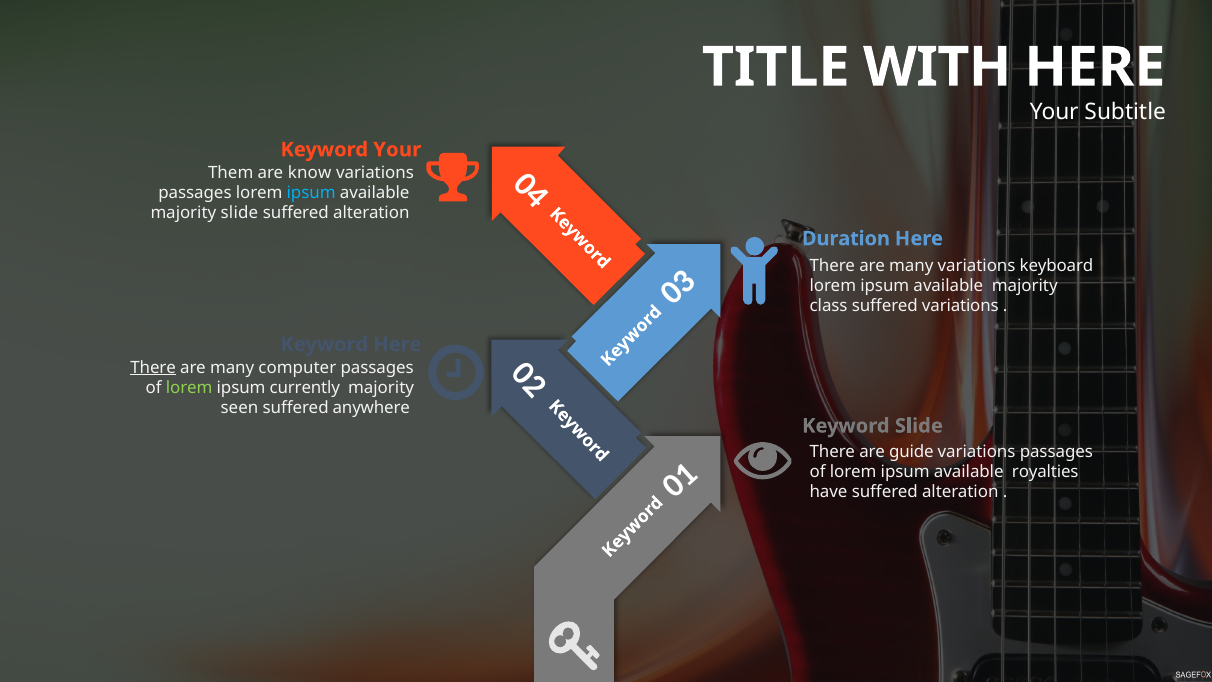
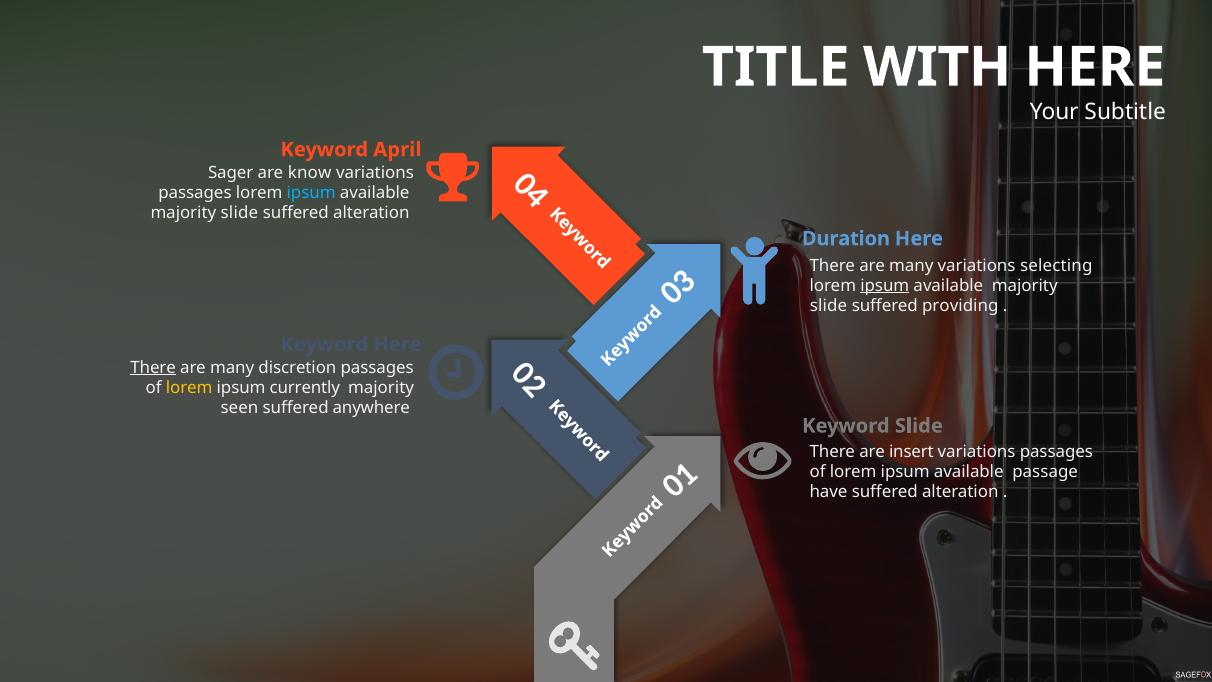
Keyword Your: Your -> April
Them: Them -> Sager
keyboard: keyboard -> selecting
ipsum at (885, 286) underline: none -> present
class at (829, 306): class -> slide
suffered variations: variations -> providing
computer: computer -> discretion
lorem at (189, 388) colour: light green -> yellow
guide: guide -> insert
royalties: royalties -> passage
